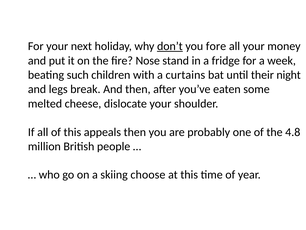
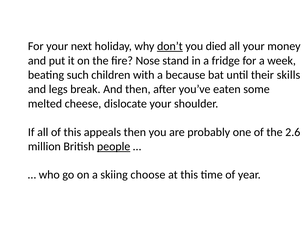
fore: fore -> died
curtains: curtains -> because
night: night -> skills
4.8: 4.8 -> 2.6
people underline: none -> present
